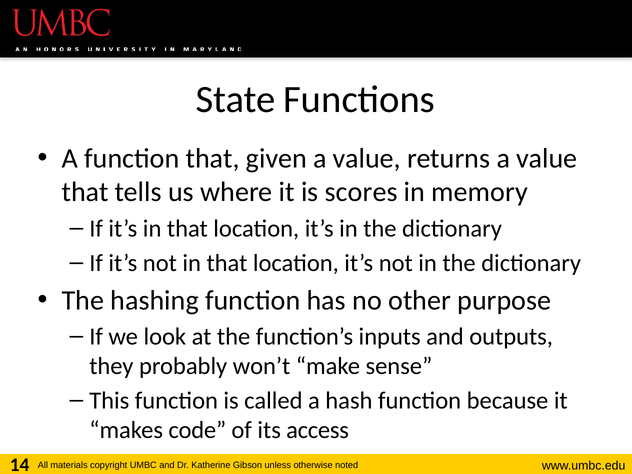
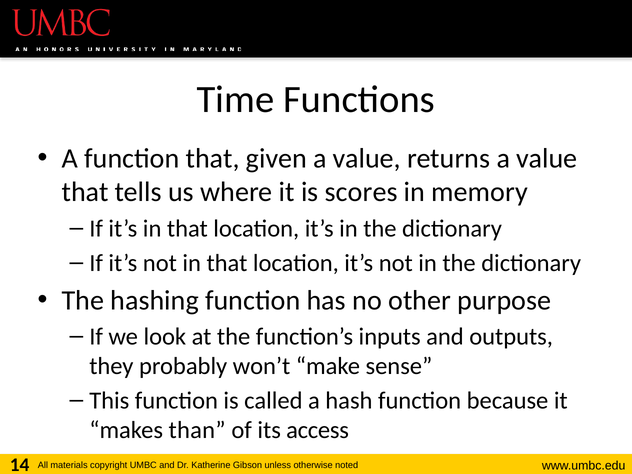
State: State -> Time
code: code -> than
